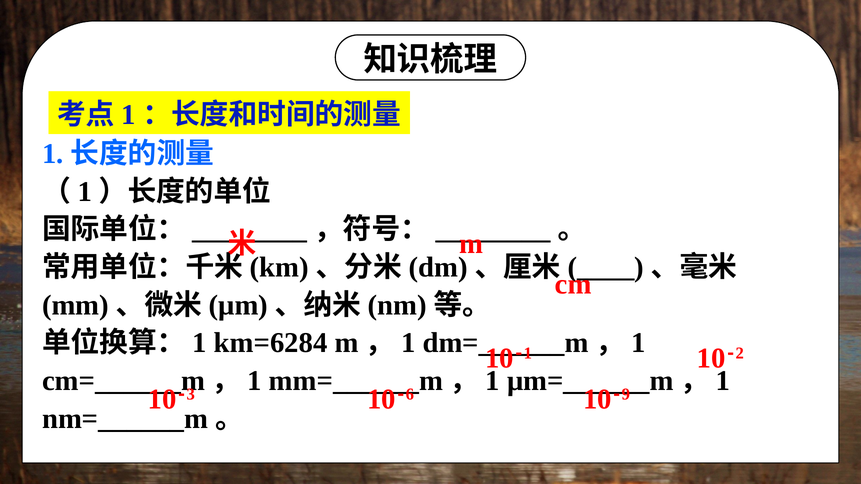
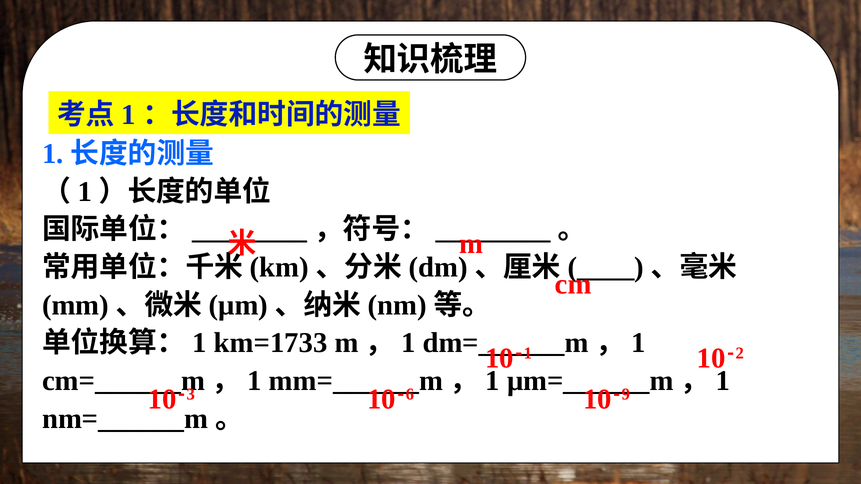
km=6284: km=6284 -> km=1733
